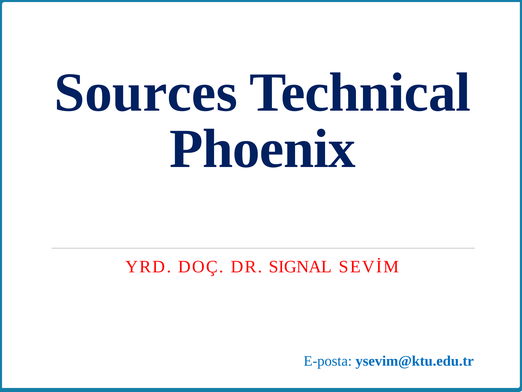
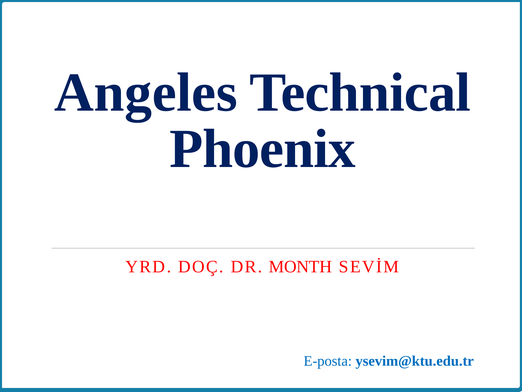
Sources: Sources -> Angeles
SIGNAL: SIGNAL -> MONTH
